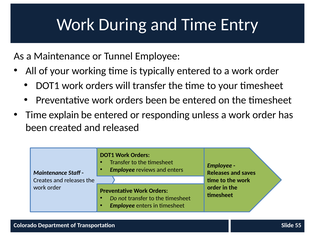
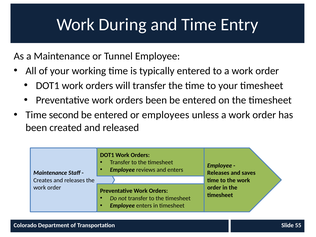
explain: explain -> second
responding: responding -> employees
